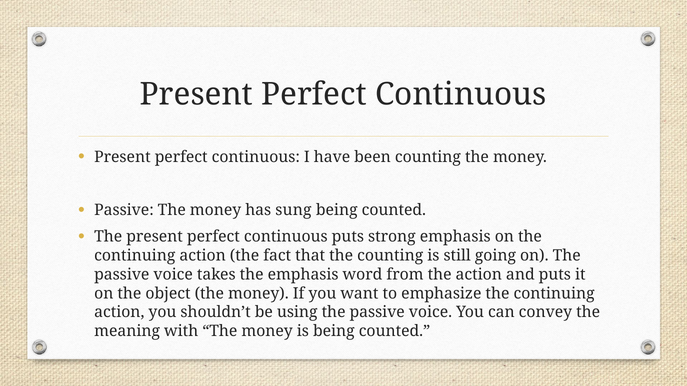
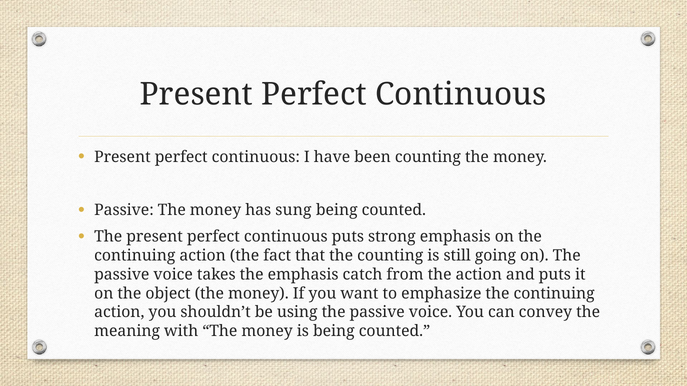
word: word -> catch
